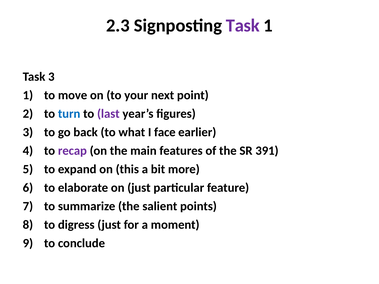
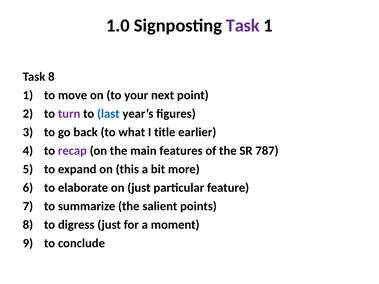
2.3: 2.3 -> 1.0
Task 3: 3 -> 8
turn colour: blue -> purple
last colour: purple -> blue
face: face -> title
391: 391 -> 787
